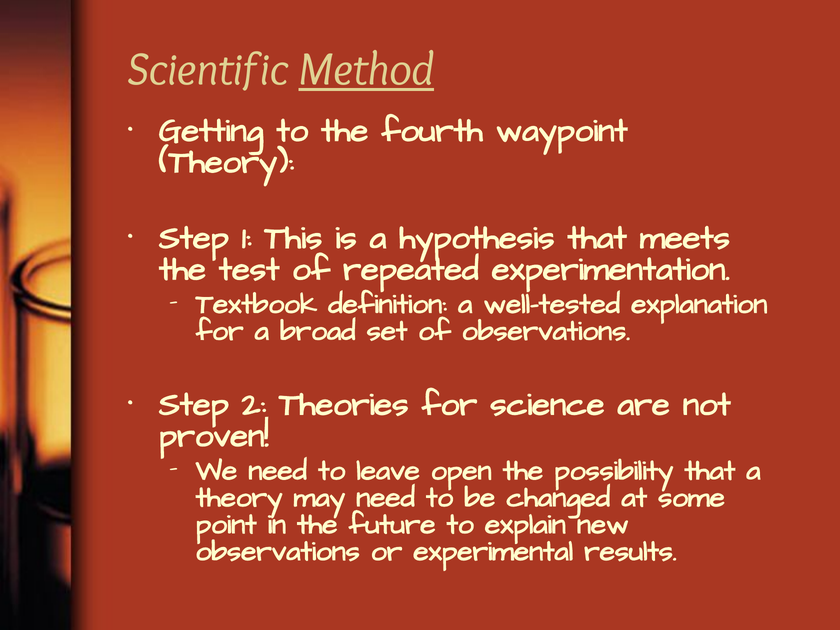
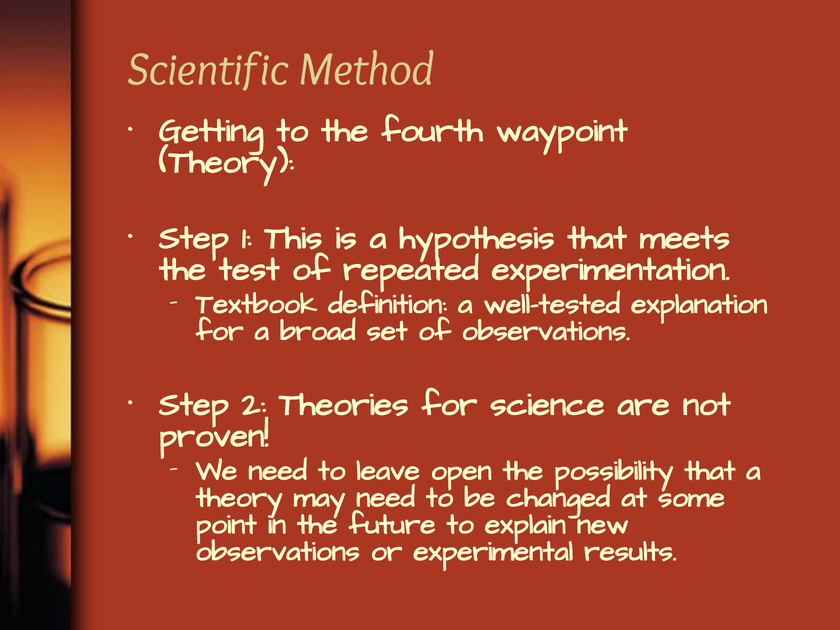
Method underline: present -> none
